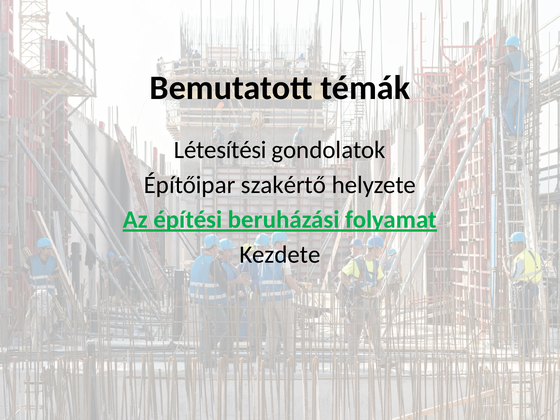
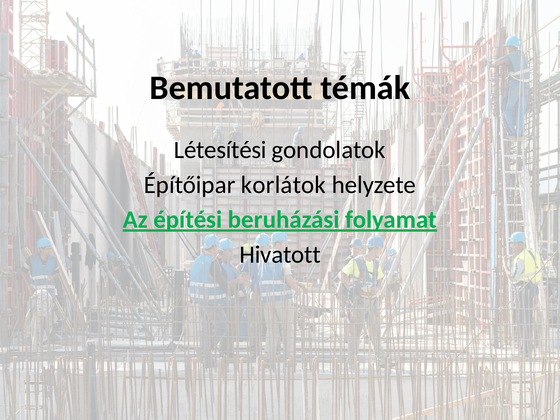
szakértő: szakértő -> korlátok
Kezdete: Kezdete -> Hivatott
